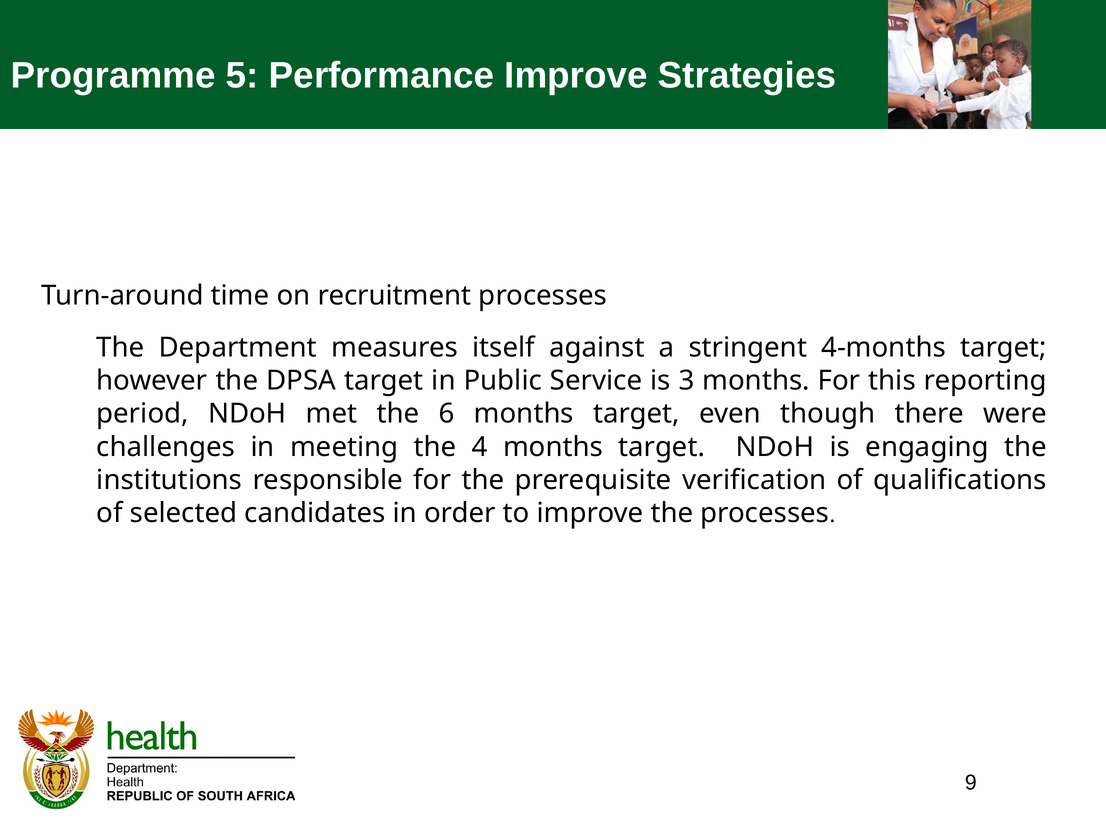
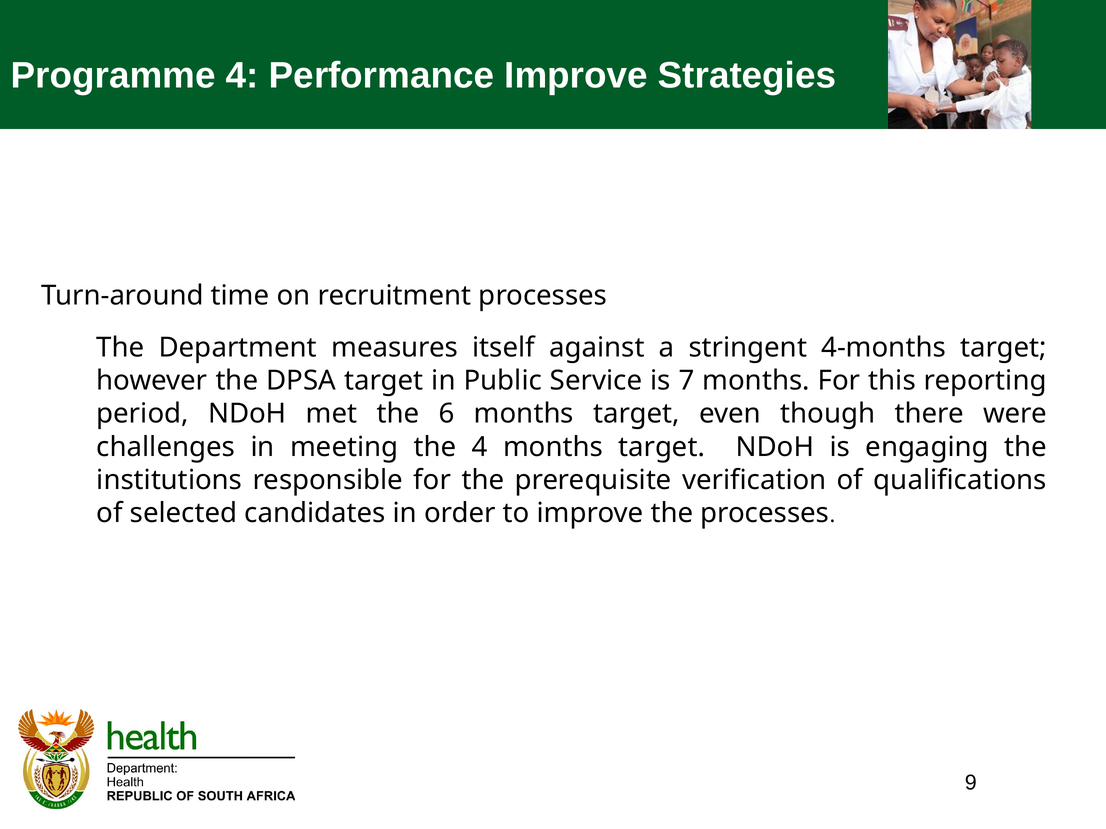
Programme 5: 5 -> 4
3: 3 -> 7
